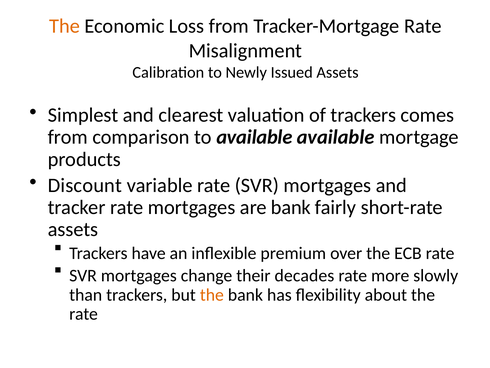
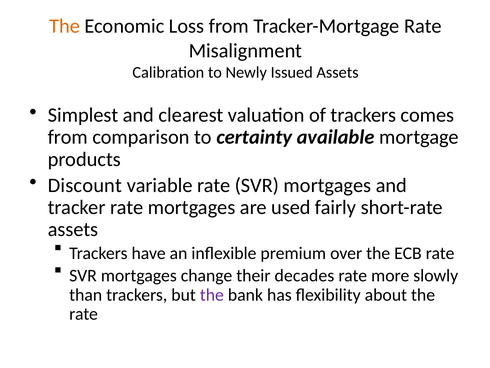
to available: available -> certainty
are bank: bank -> used
the at (212, 294) colour: orange -> purple
